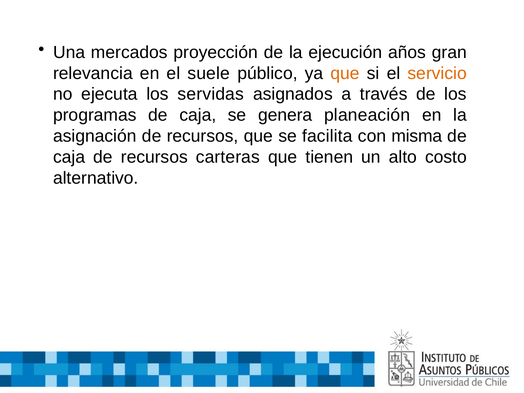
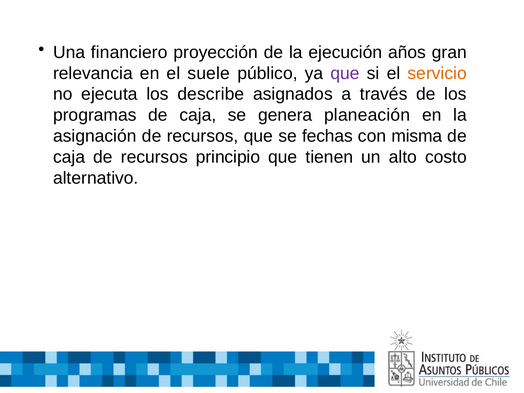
mercados: mercados -> financiero
que at (345, 73) colour: orange -> purple
servidas: servidas -> describe
facilita: facilita -> fechas
carteras: carteras -> principio
